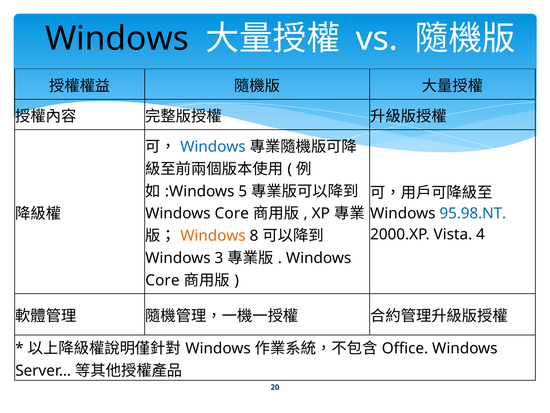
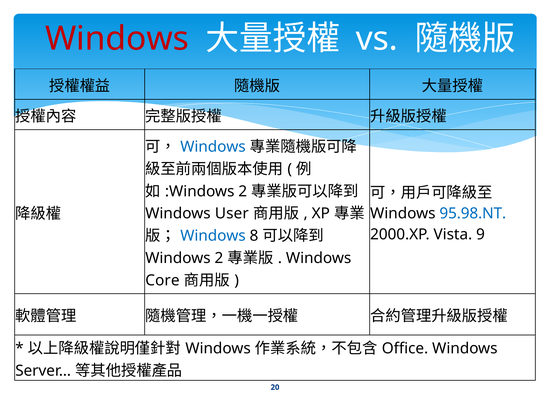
Windows at (117, 39) colour: black -> red
5 at (243, 191): 5 -> 2
Core at (232, 213): Core -> User
Windows at (213, 236) colour: orange -> blue
4: 4 -> 9
Windows 3: 3 -> 2
